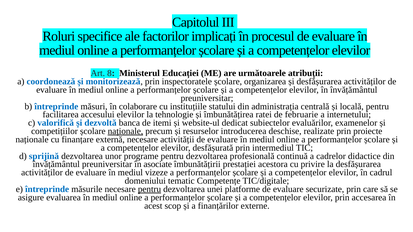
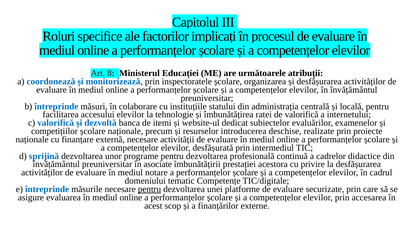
de februarie: februarie -> valorifică
naționale at (125, 131) underline: present -> none
vizeze: vizeze -> notare
